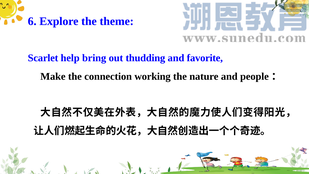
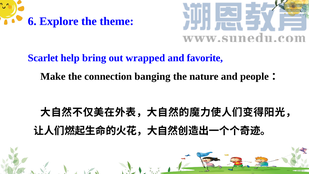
thudding: thudding -> wrapped
working: working -> banging
